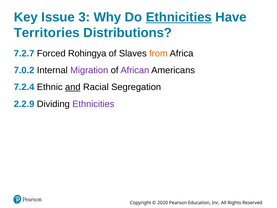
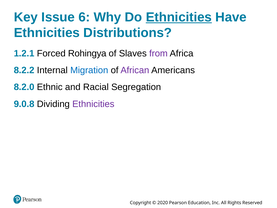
3: 3 -> 6
Territories at (47, 33): Territories -> Ethnicities
7.2.7: 7.2.7 -> 1.2.1
from colour: orange -> purple
7.0.2: 7.0.2 -> 8.2.2
Migration colour: purple -> blue
7.2.4: 7.2.4 -> 8.2.0
and underline: present -> none
2.2.9: 2.2.9 -> 9.0.8
